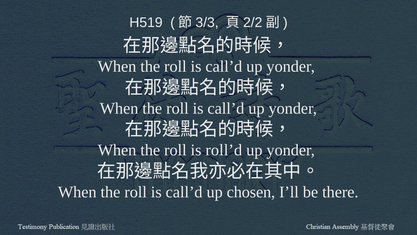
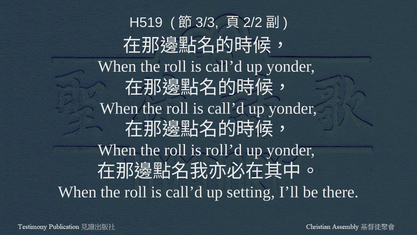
chosen: chosen -> setting
